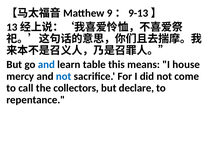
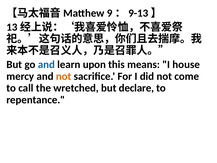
table: table -> upon
not at (64, 76) colour: blue -> orange
collectors: collectors -> wretched
